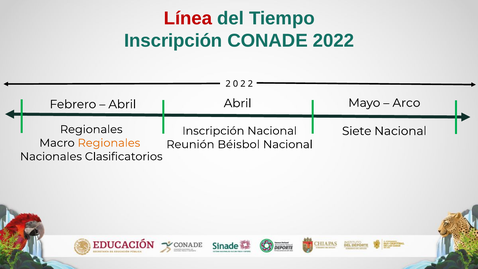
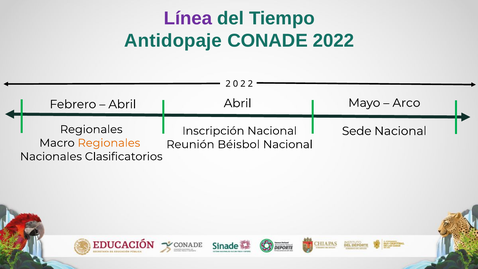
Línea colour: red -> purple
Inscripción at (173, 41): Inscripción -> Antidopaje
Siete: Siete -> Sede
